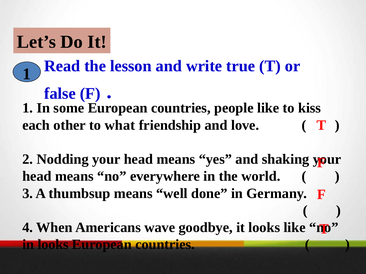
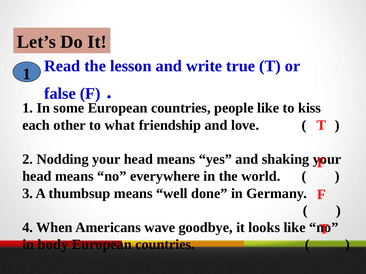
in looks: looks -> body
